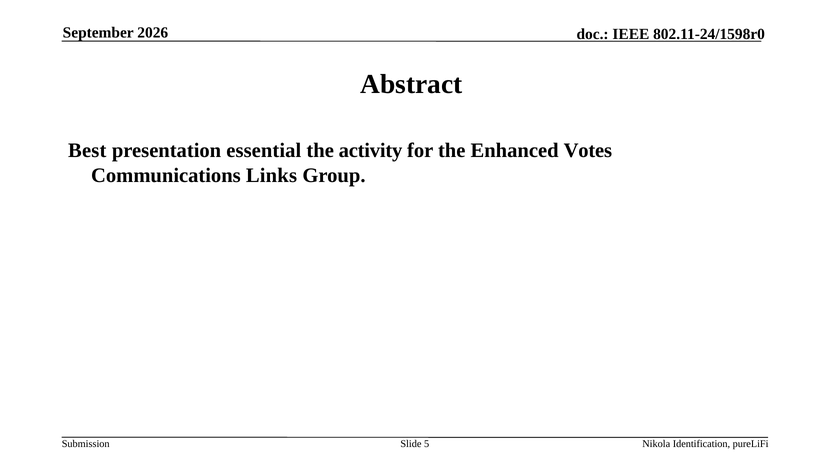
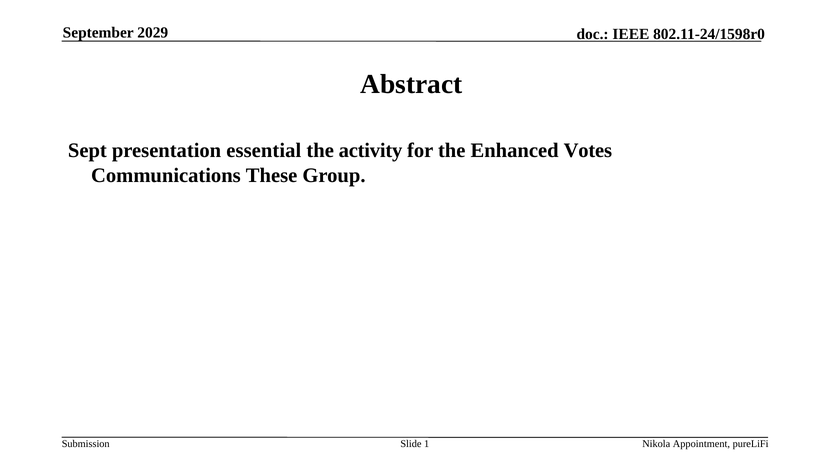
2026: 2026 -> 2029
Best: Best -> Sept
Links: Links -> These
5: 5 -> 1
Identification: Identification -> Appointment
